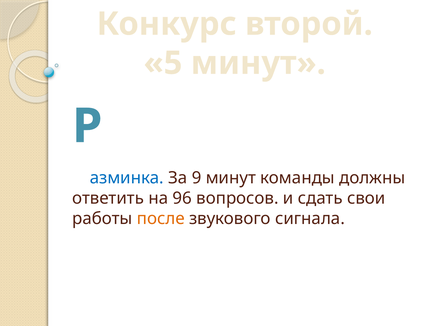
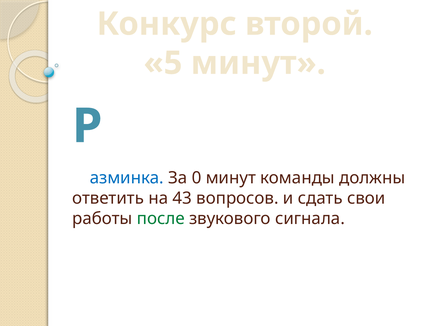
9: 9 -> 0
96: 96 -> 43
после colour: orange -> green
